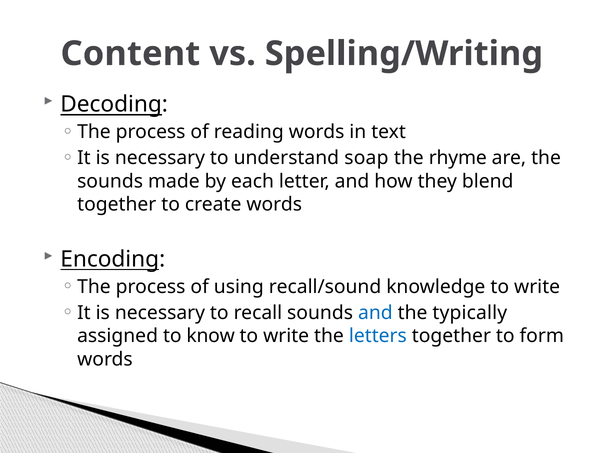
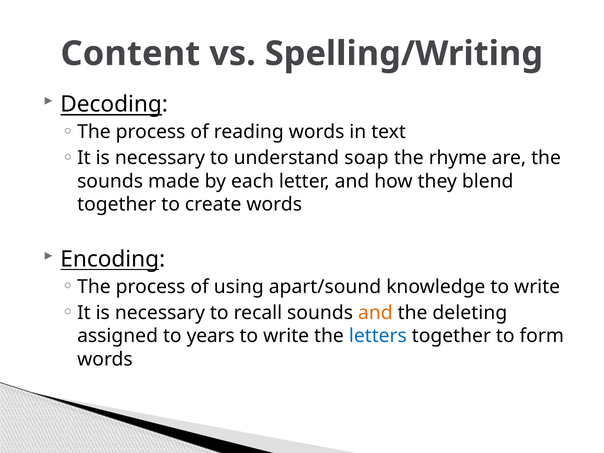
recall/sound: recall/sound -> apart/sound
and at (375, 313) colour: blue -> orange
typically: typically -> deleting
know: know -> years
